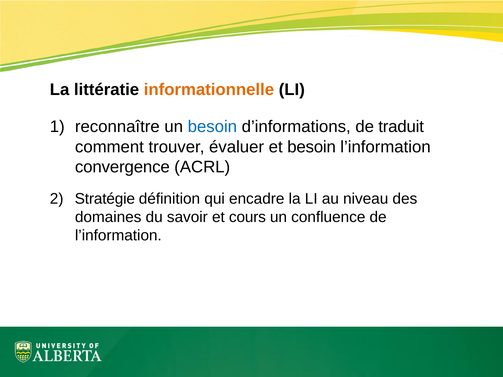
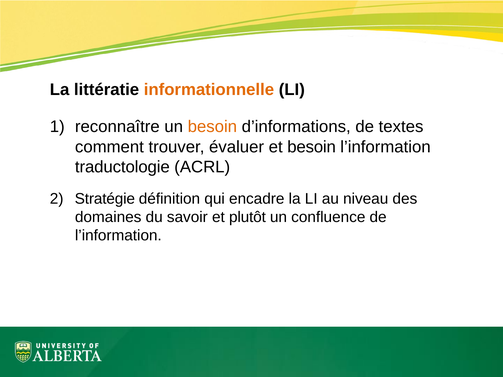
besoin at (212, 127) colour: blue -> orange
traduit: traduit -> textes
convergence: convergence -> traductologie
cours: cours -> plutôt
